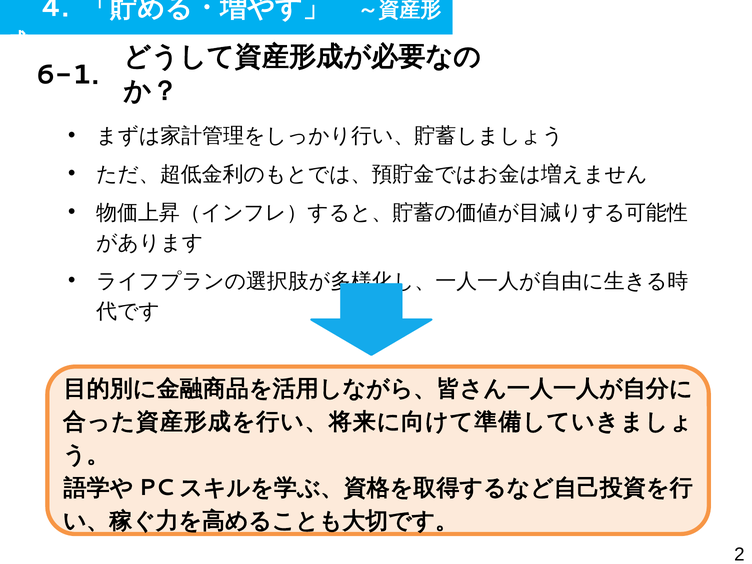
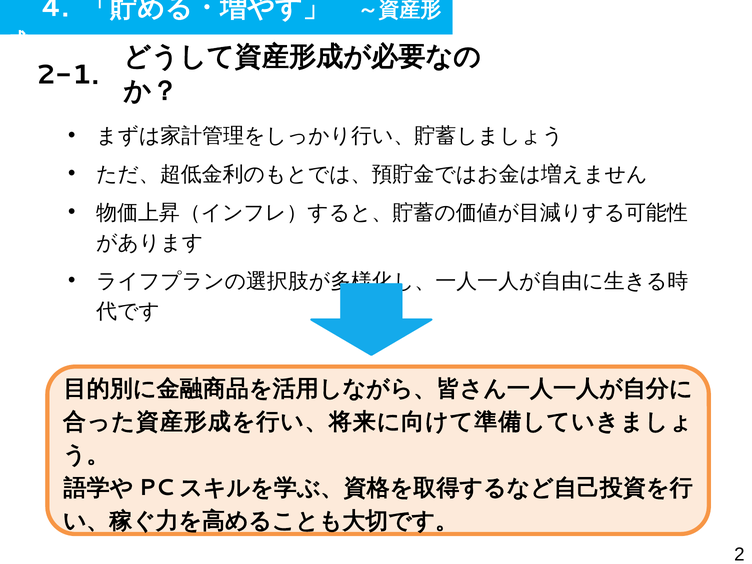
6-1: 6-1 -> 2-1
